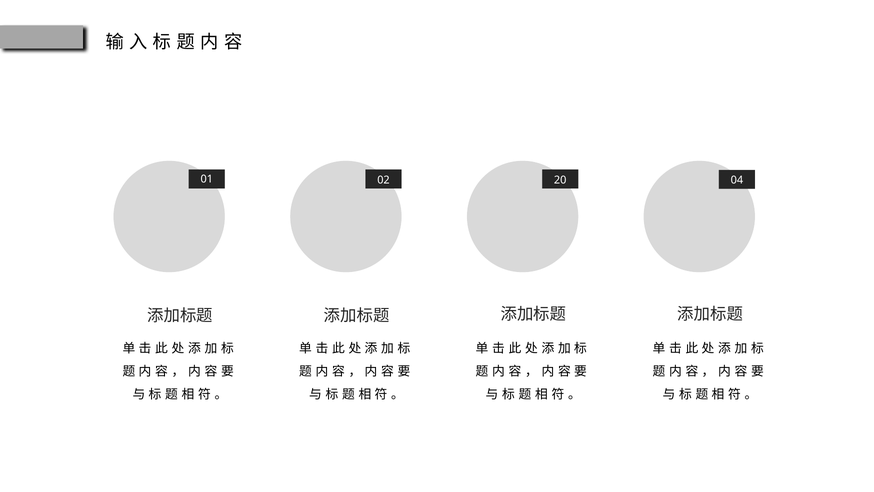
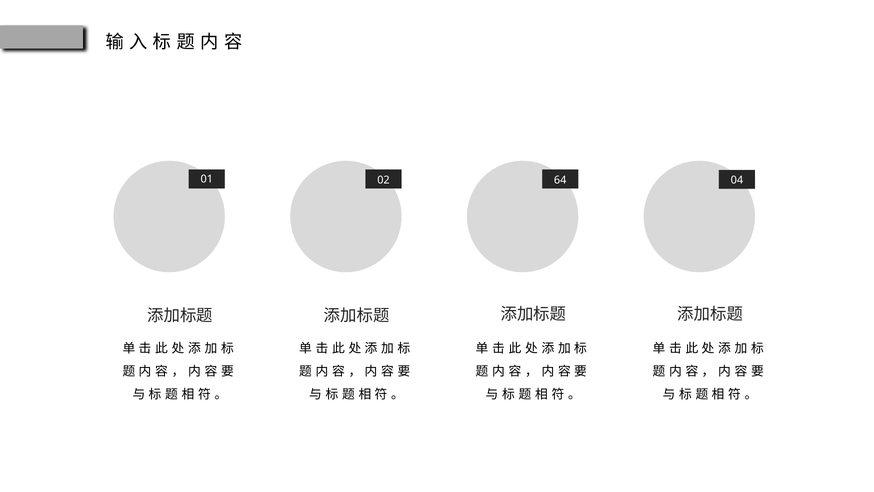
20: 20 -> 64
